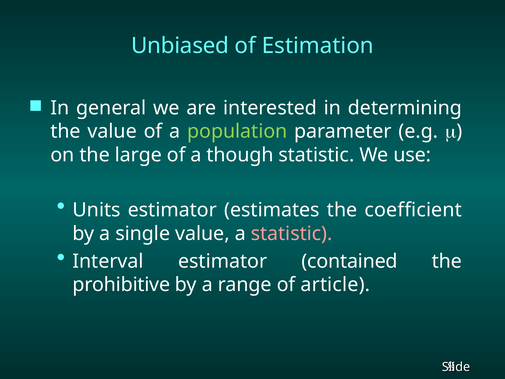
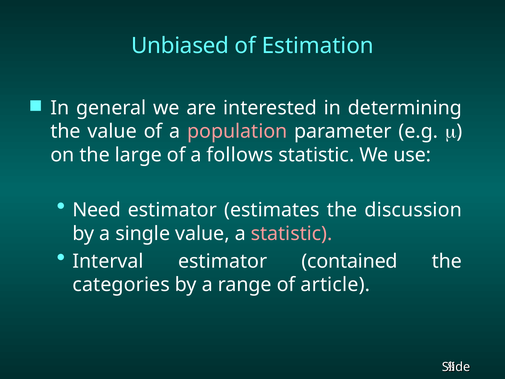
population colour: light green -> pink
though: though -> follows
Units: Units -> Need
coefficient: coefficient -> discussion
prohibitive: prohibitive -> categories
